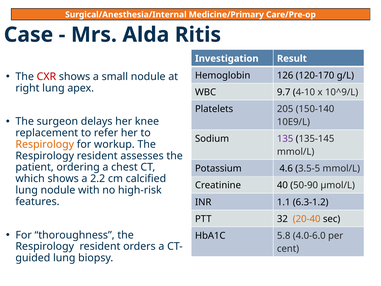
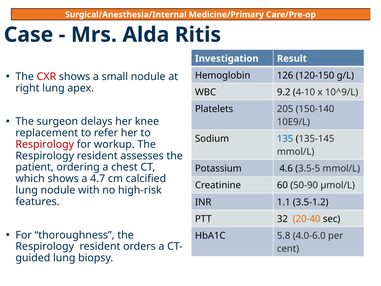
120-170: 120-170 -> 120-150
9.7: 9.7 -> 9.2
135 colour: purple -> blue
Respirology at (45, 144) colour: orange -> red
2.2: 2.2 -> 4.7
40: 40 -> 60
6.3-1.2: 6.3-1.2 -> 3.5-1.2
